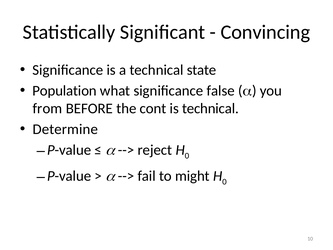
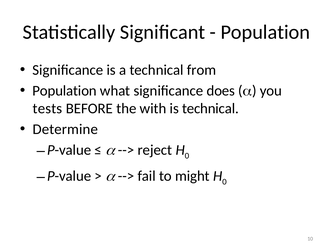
Convincing at (265, 32): Convincing -> Population
state: state -> from
false: false -> does
from: from -> tests
cont: cont -> with
